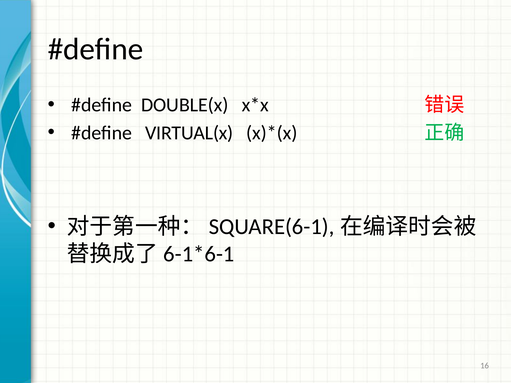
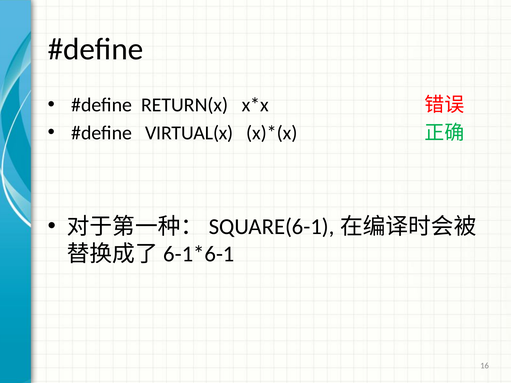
DOUBLE(x: DOUBLE(x -> RETURN(x
